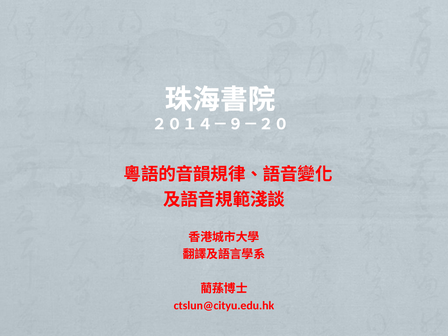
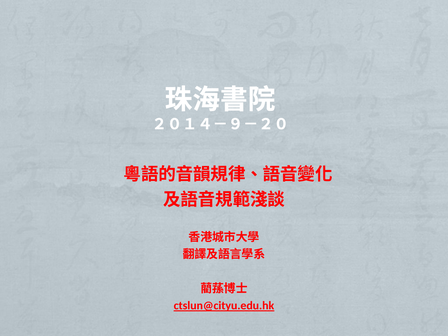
ctslun@cityu.edu.hk underline: none -> present
